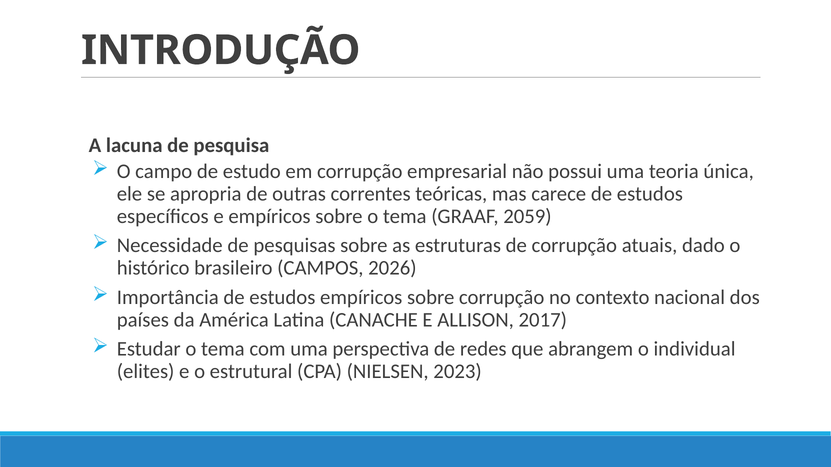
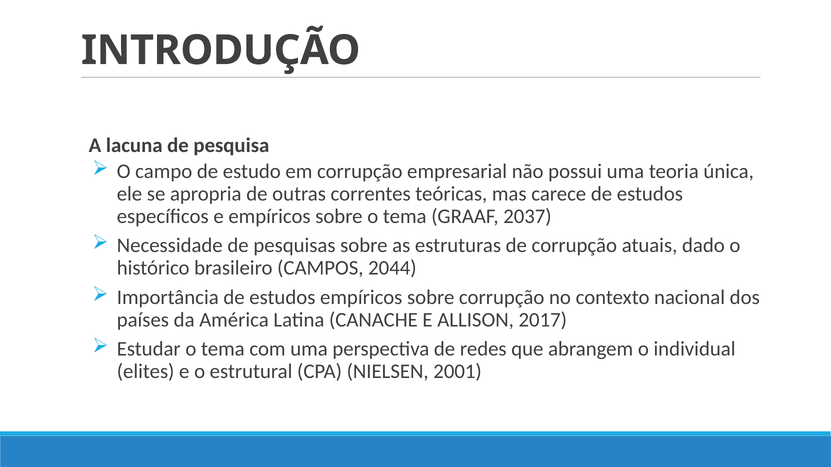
2059: 2059 -> 2037
2026: 2026 -> 2044
2023: 2023 -> 2001
